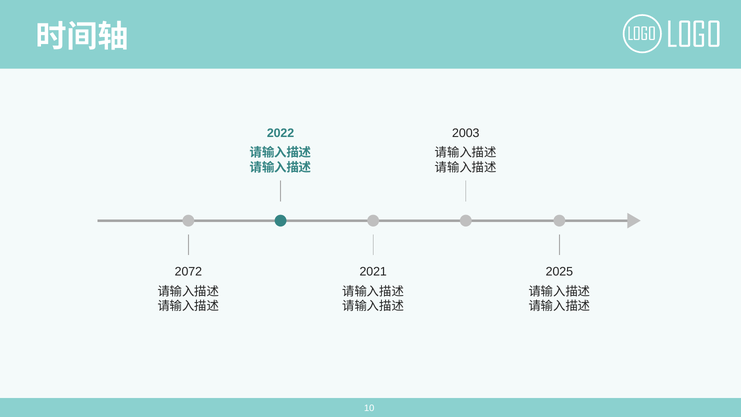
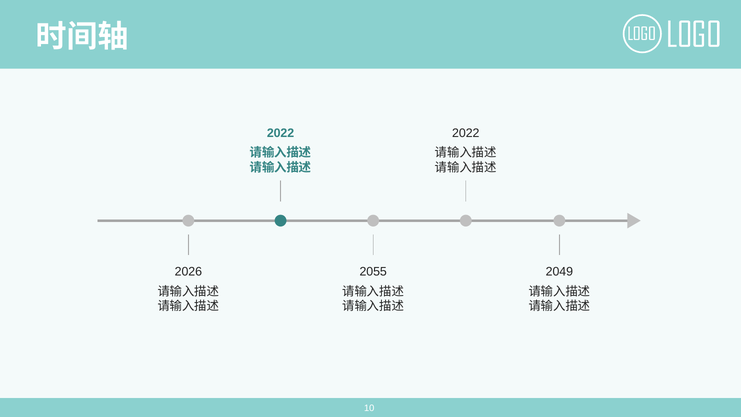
2003 at (466, 133): 2003 -> 2022
2072: 2072 -> 2026
2021: 2021 -> 2055
2025: 2025 -> 2049
